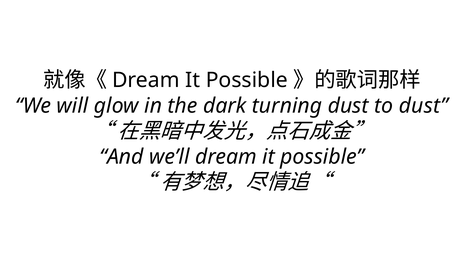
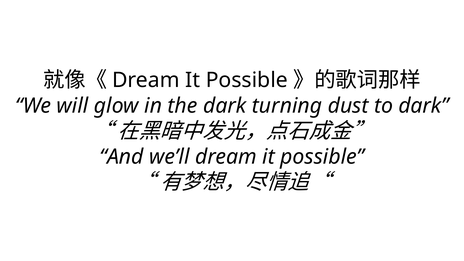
to dust: dust -> dark
